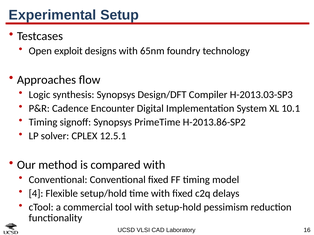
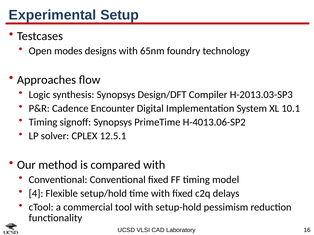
exploit: exploit -> modes
H-2013.86-SP2: H-2013.86-SP2 -> H-4013.06-SP2
